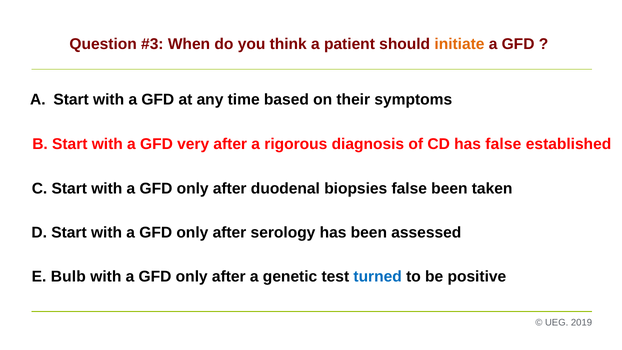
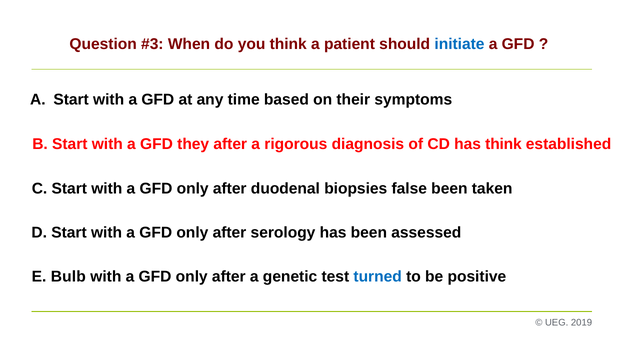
initiate colour: orange -> blue
very: very -> they
has false: false -> think
